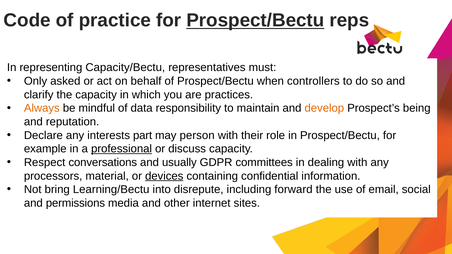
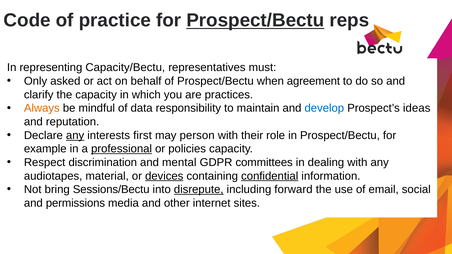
controllers: controllers -> agreement
develop colour: orange -> blue
being: being -> ideas
any at (75, 135) underline: none -> present
part: part -> first
discuss: discuss -> policies
conversations: conversations -> discrimination
usually: usually -> mental
processors: processors -> audiotapes
confidential underline: none -> present
Learning/Bectu: Learning/Bectu -> Sessions/Bectu
disrepute underline: none -> present
